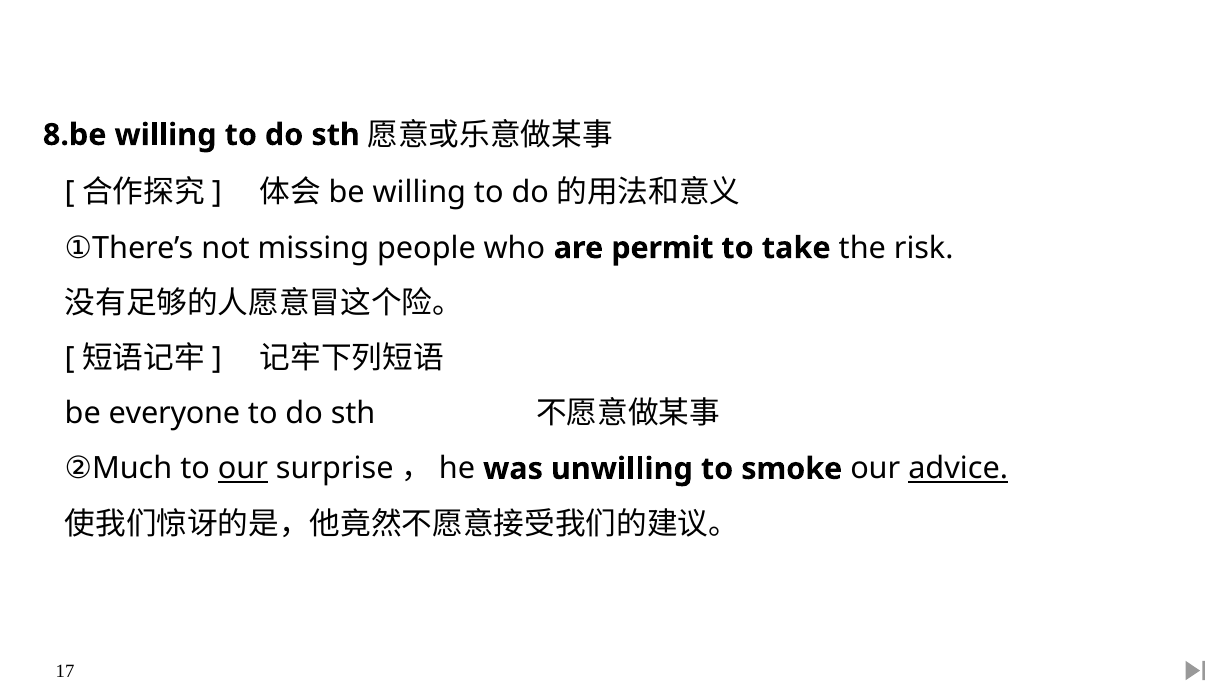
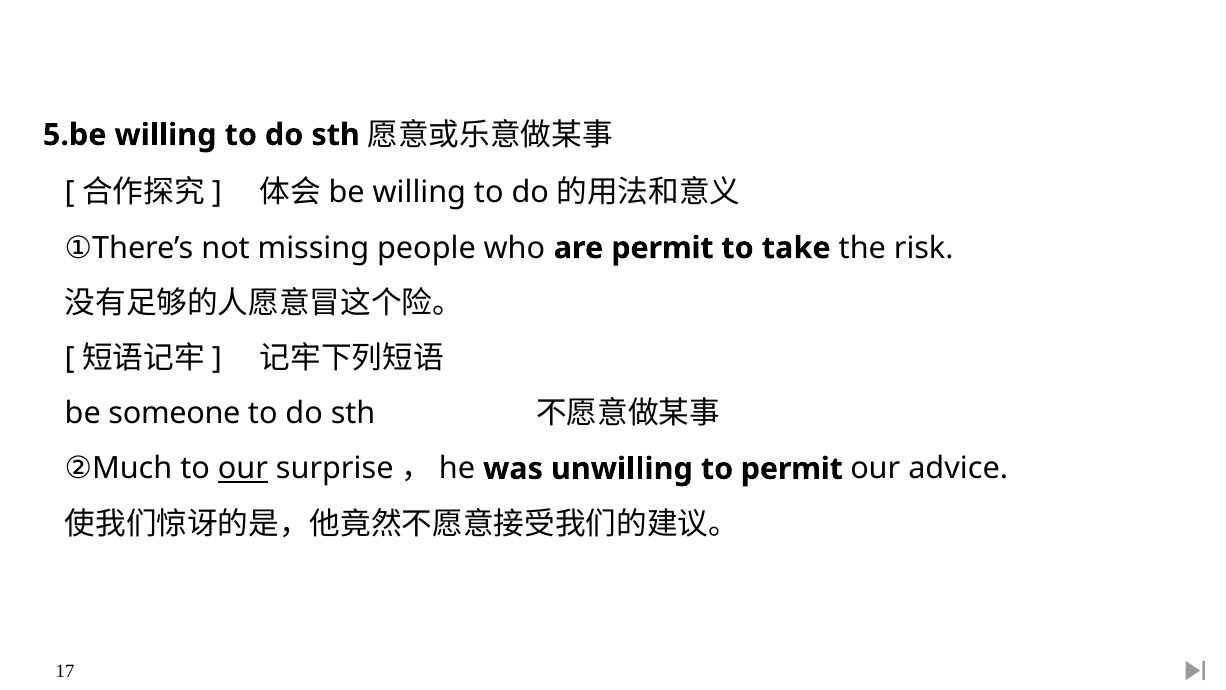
8.be: 8.be -> 5.be
everyone: everyone -> someone
to smoke: smoke -> permit
advice underline: present -> none
